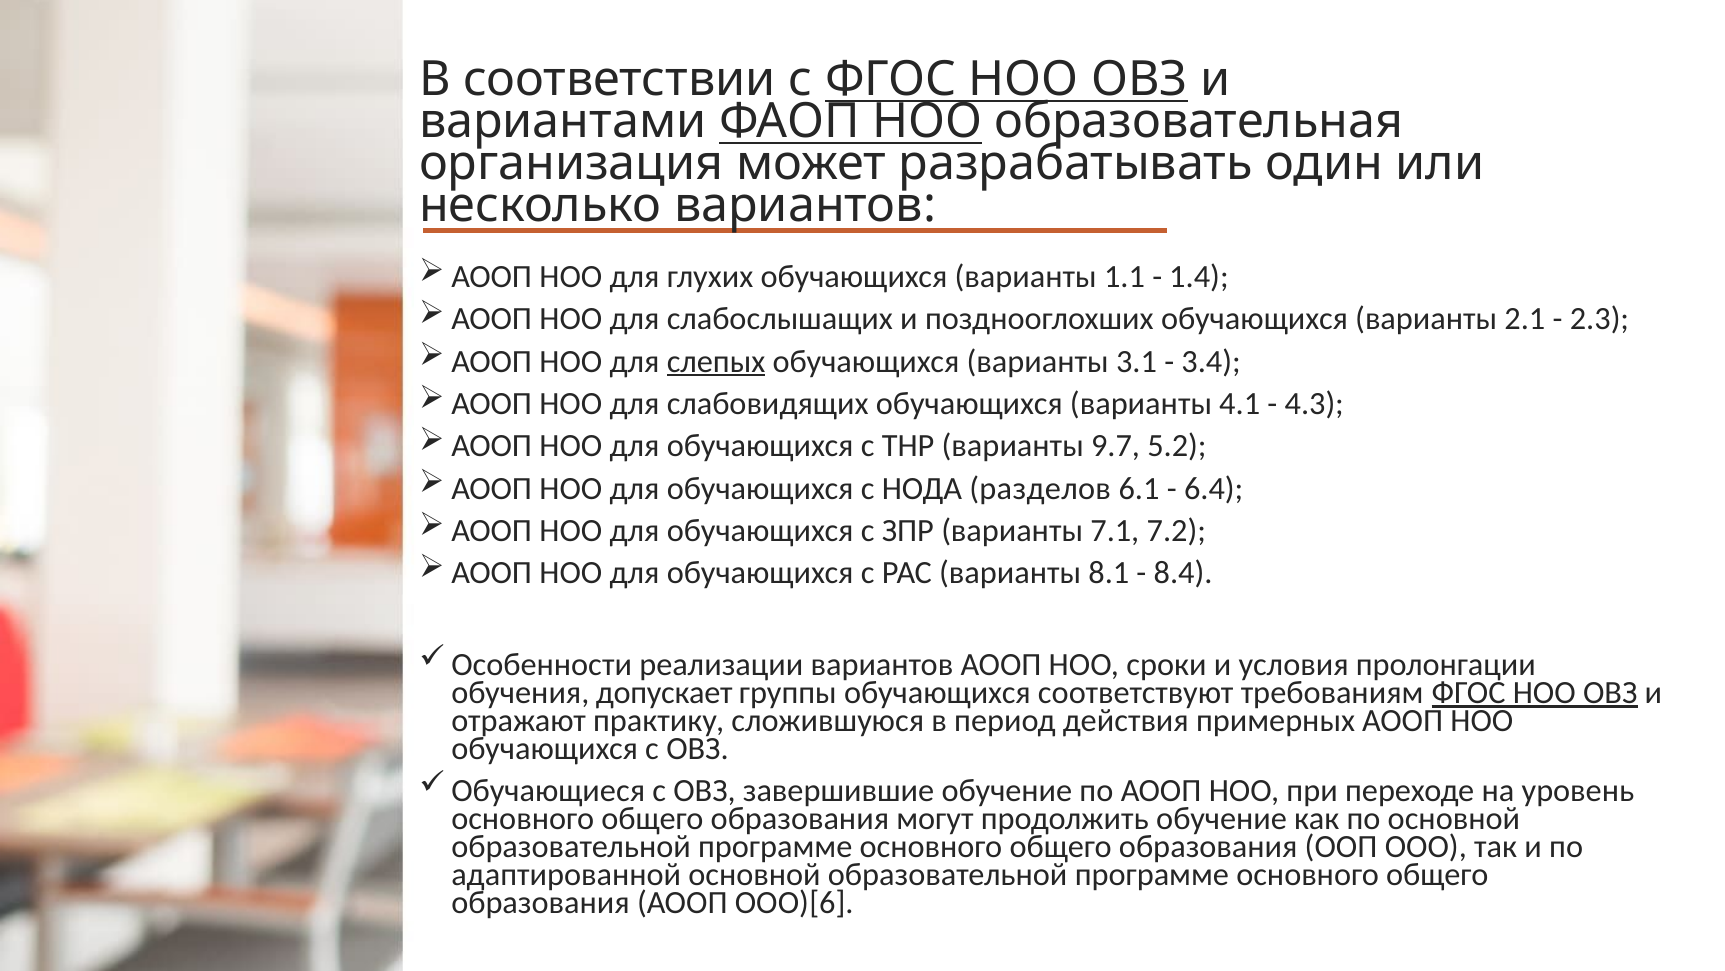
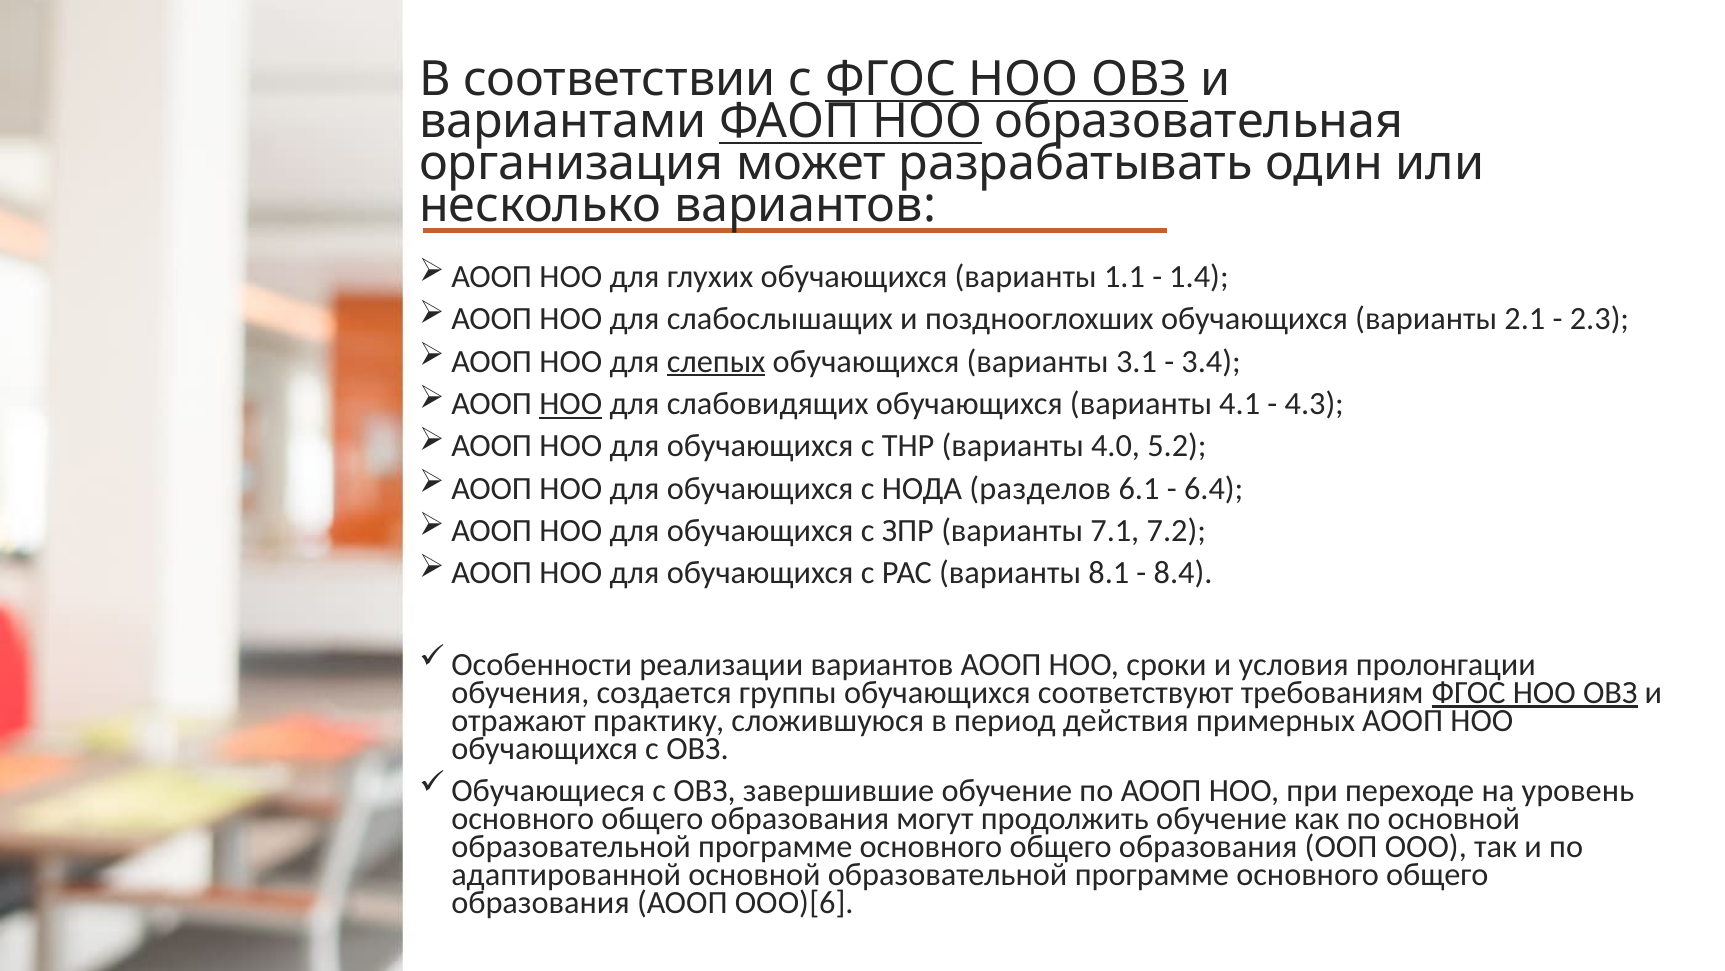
НОО at (571, 403) underline: none -> present
9.7: 9.7 -> 4.0
допускает: допускает -> создается
